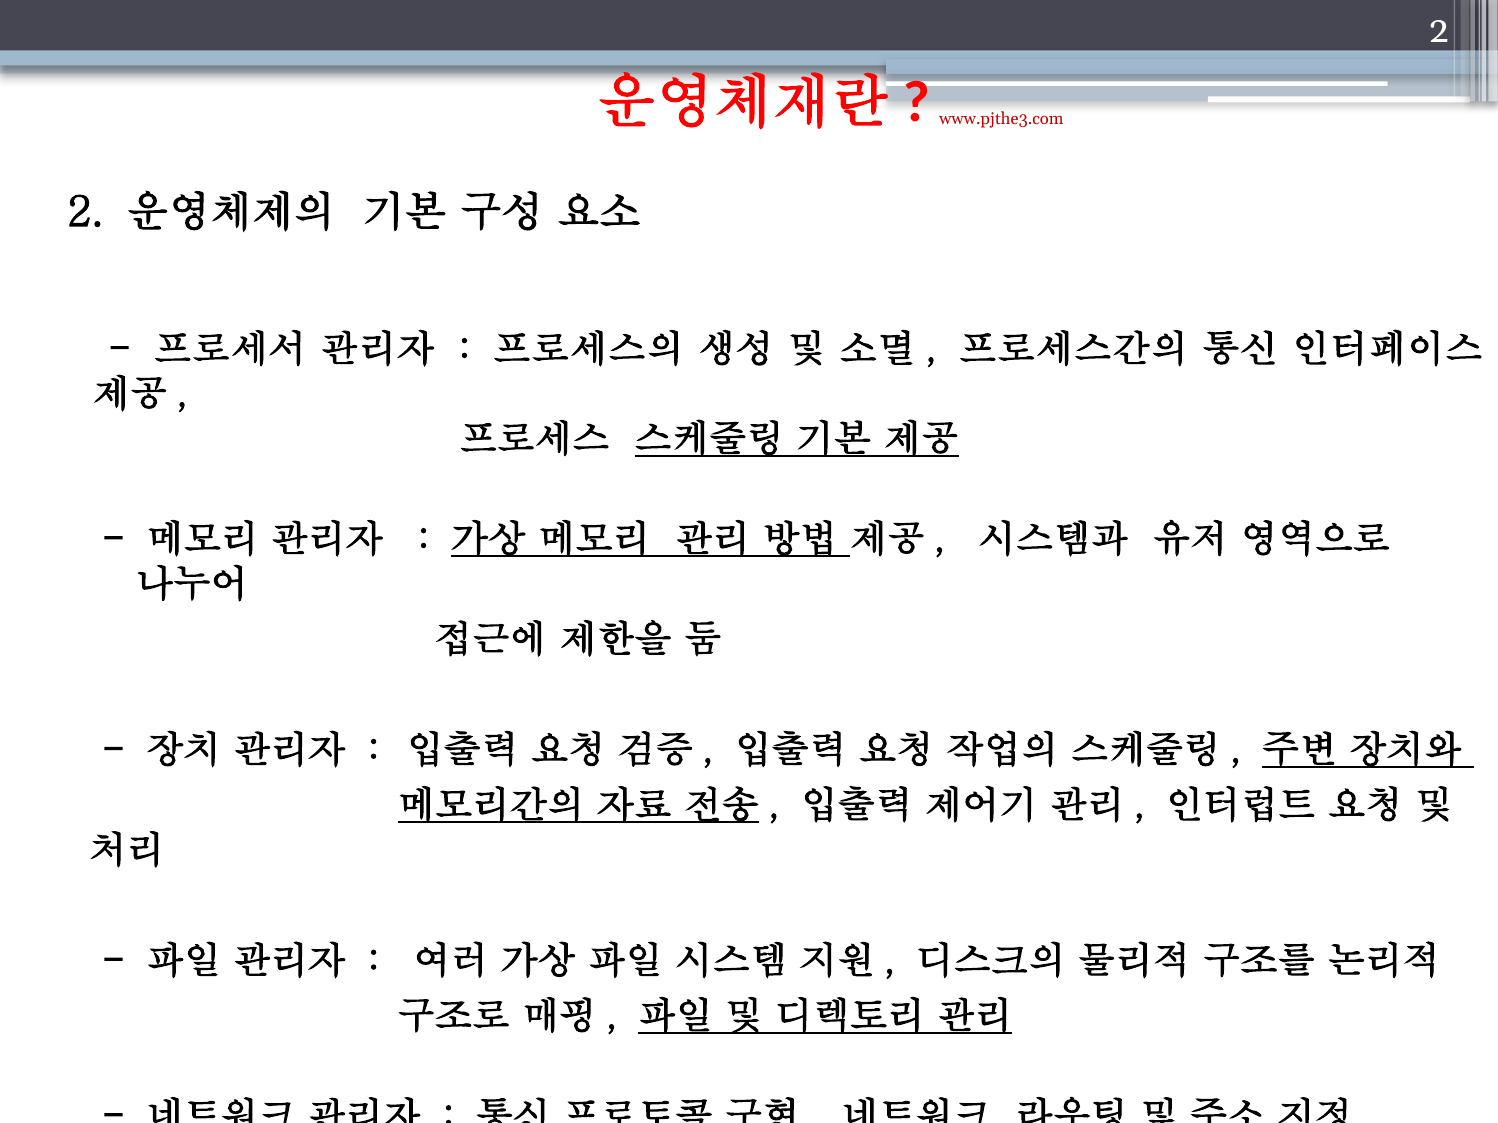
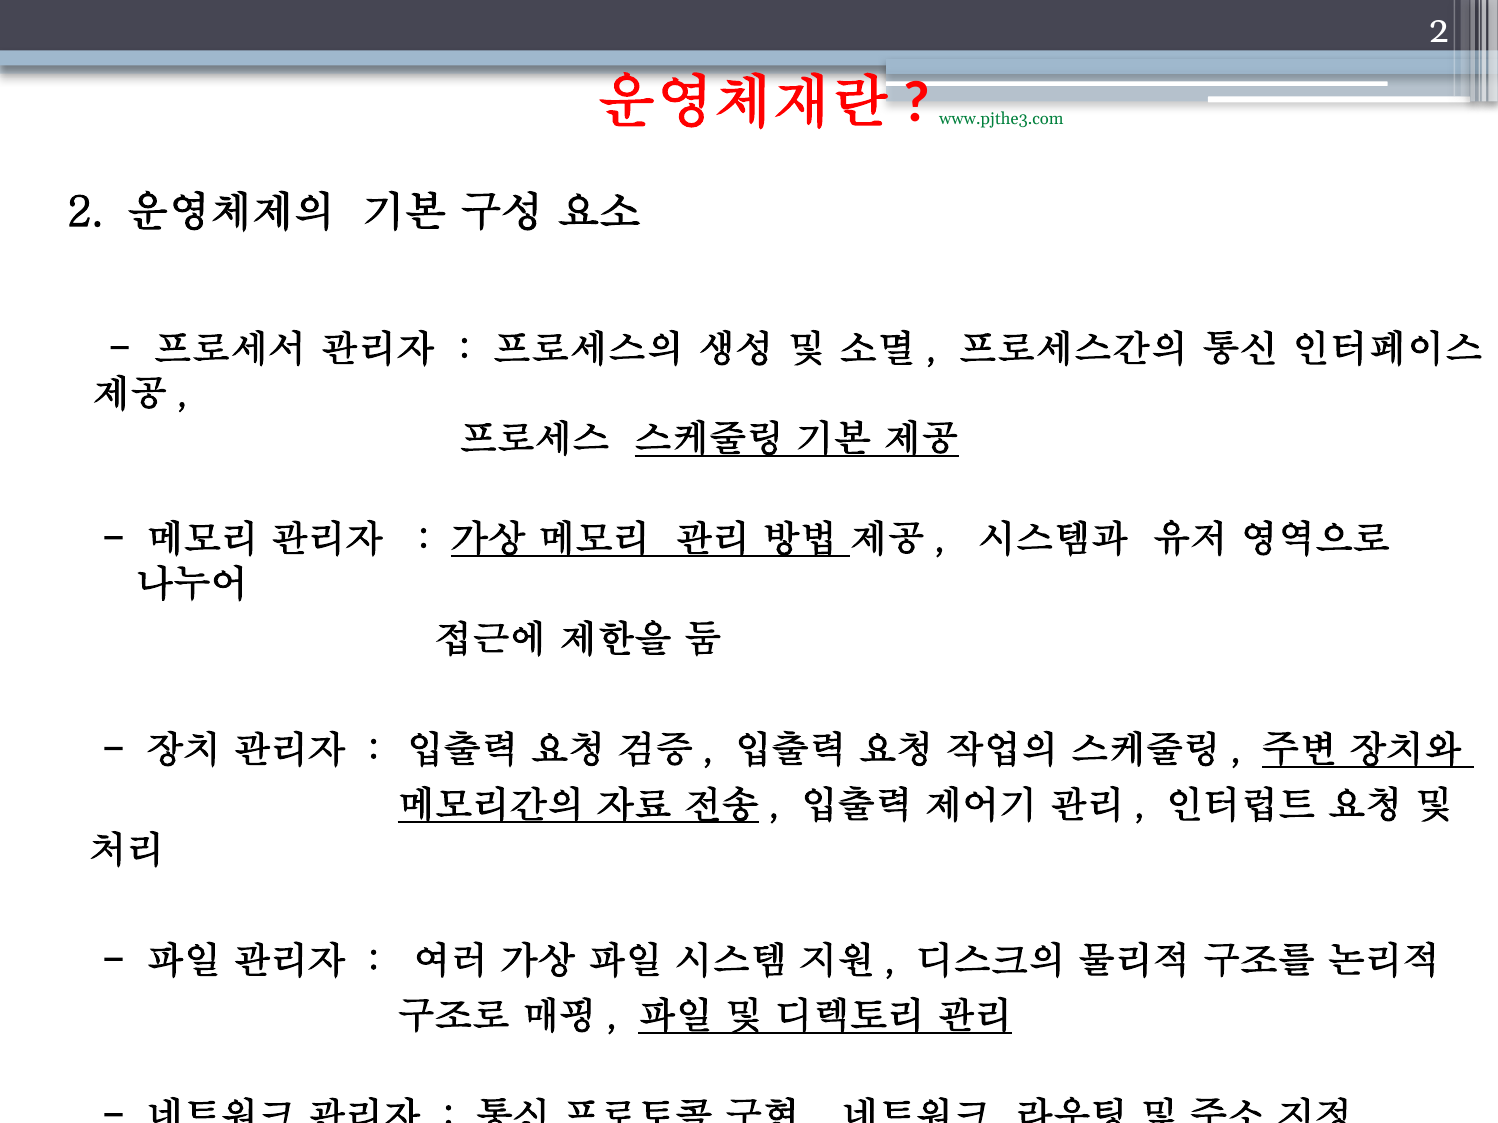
www.pjthe3.com colour: red -> green
